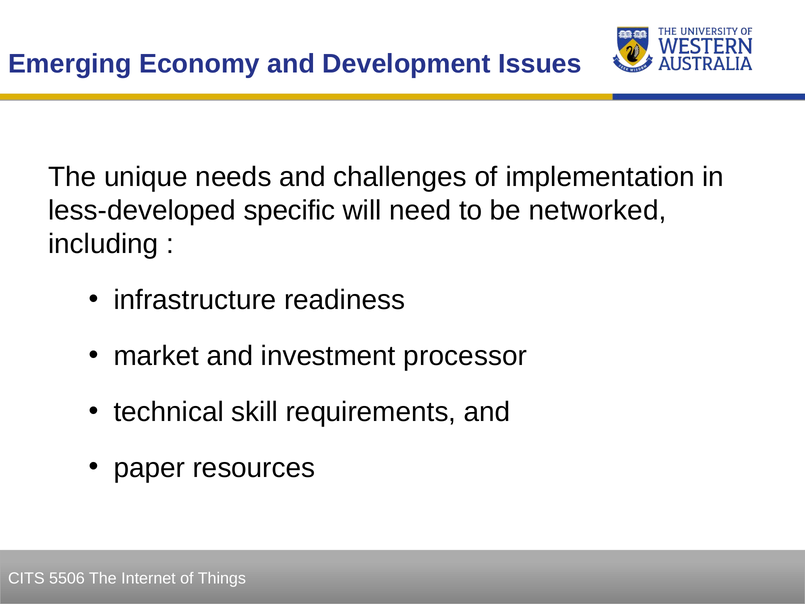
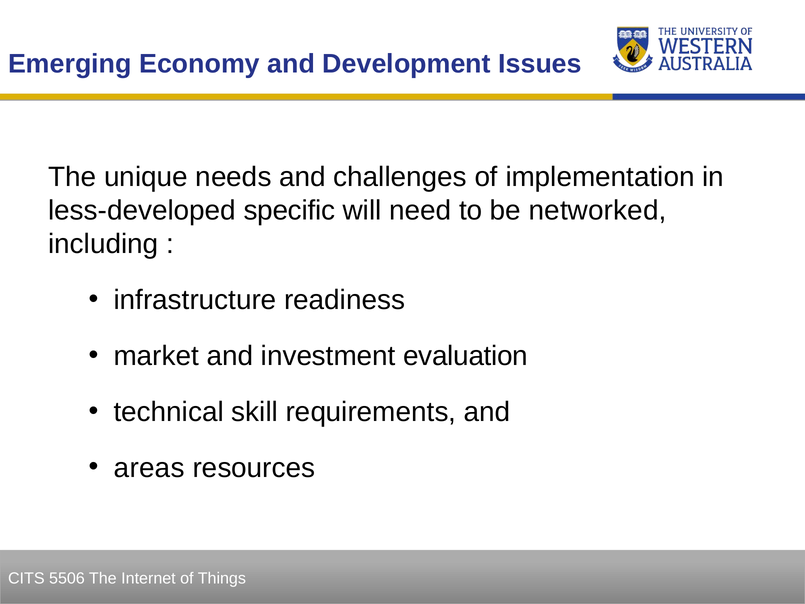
processor: processor -> evaluation
paper: paper -> areas
